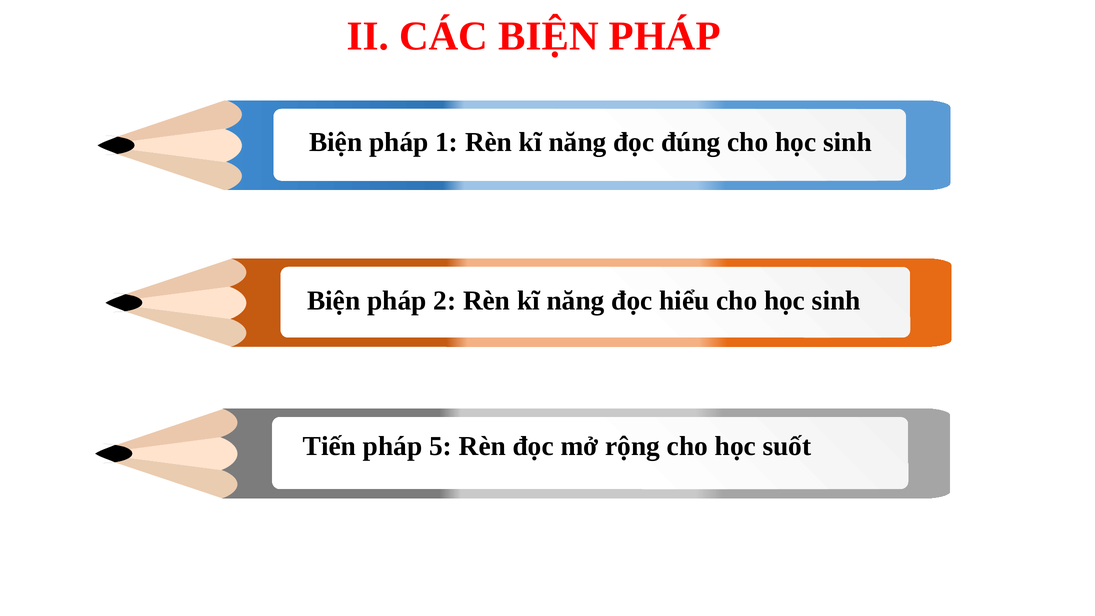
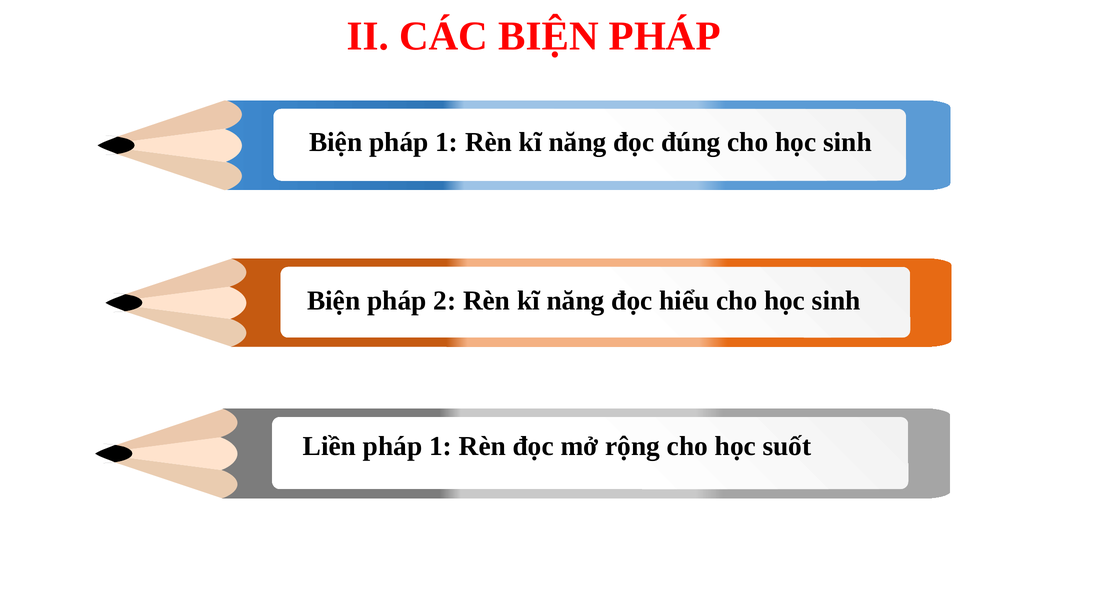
Tiến: Tiến -> Liền
5 at (440, 446): 5 -> 1
